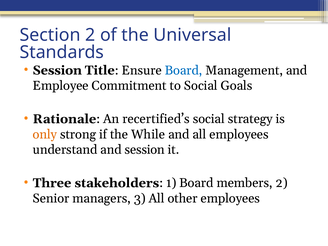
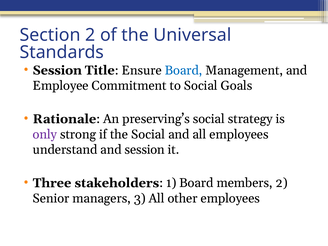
recertified’s: recertified’s -> preserving’s
only colour: orange -> purple
the While: While -> Social
